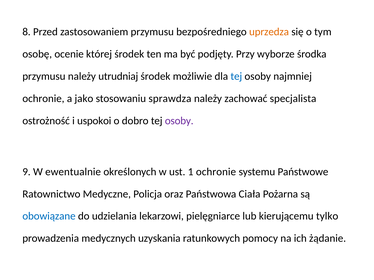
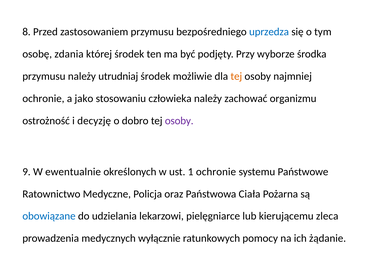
uprzedza colour: orange -> blue
ocenie: ocenie -> zdania
tej at (236, 76) colour: blue -> orange
sprawdza: sprawdza -> człowieka
specjalista: specjalista -> organizmu
uspokoi: uspokoi -> decyzję
tylko: tylko -> zleca
uzyskania: uzyskania -> wyłącznie
